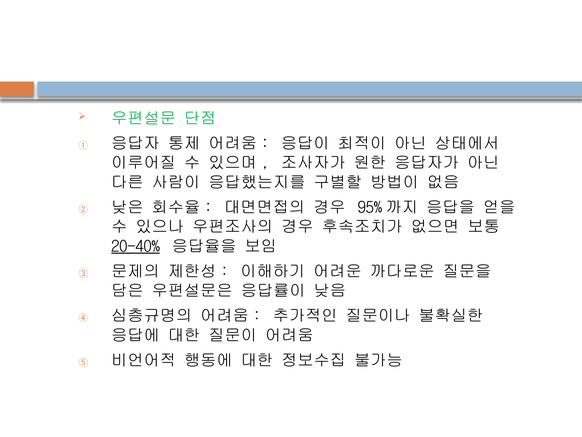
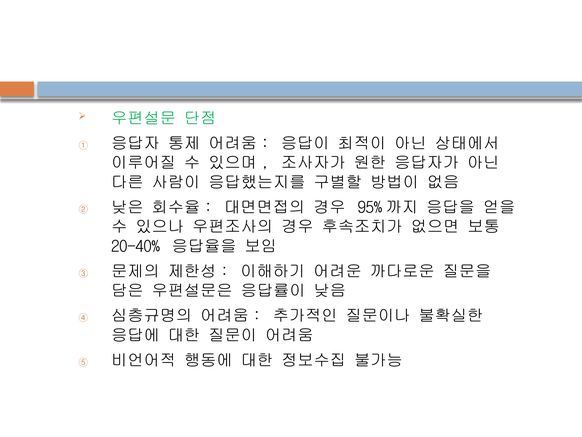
20-40% underline: present -> none
